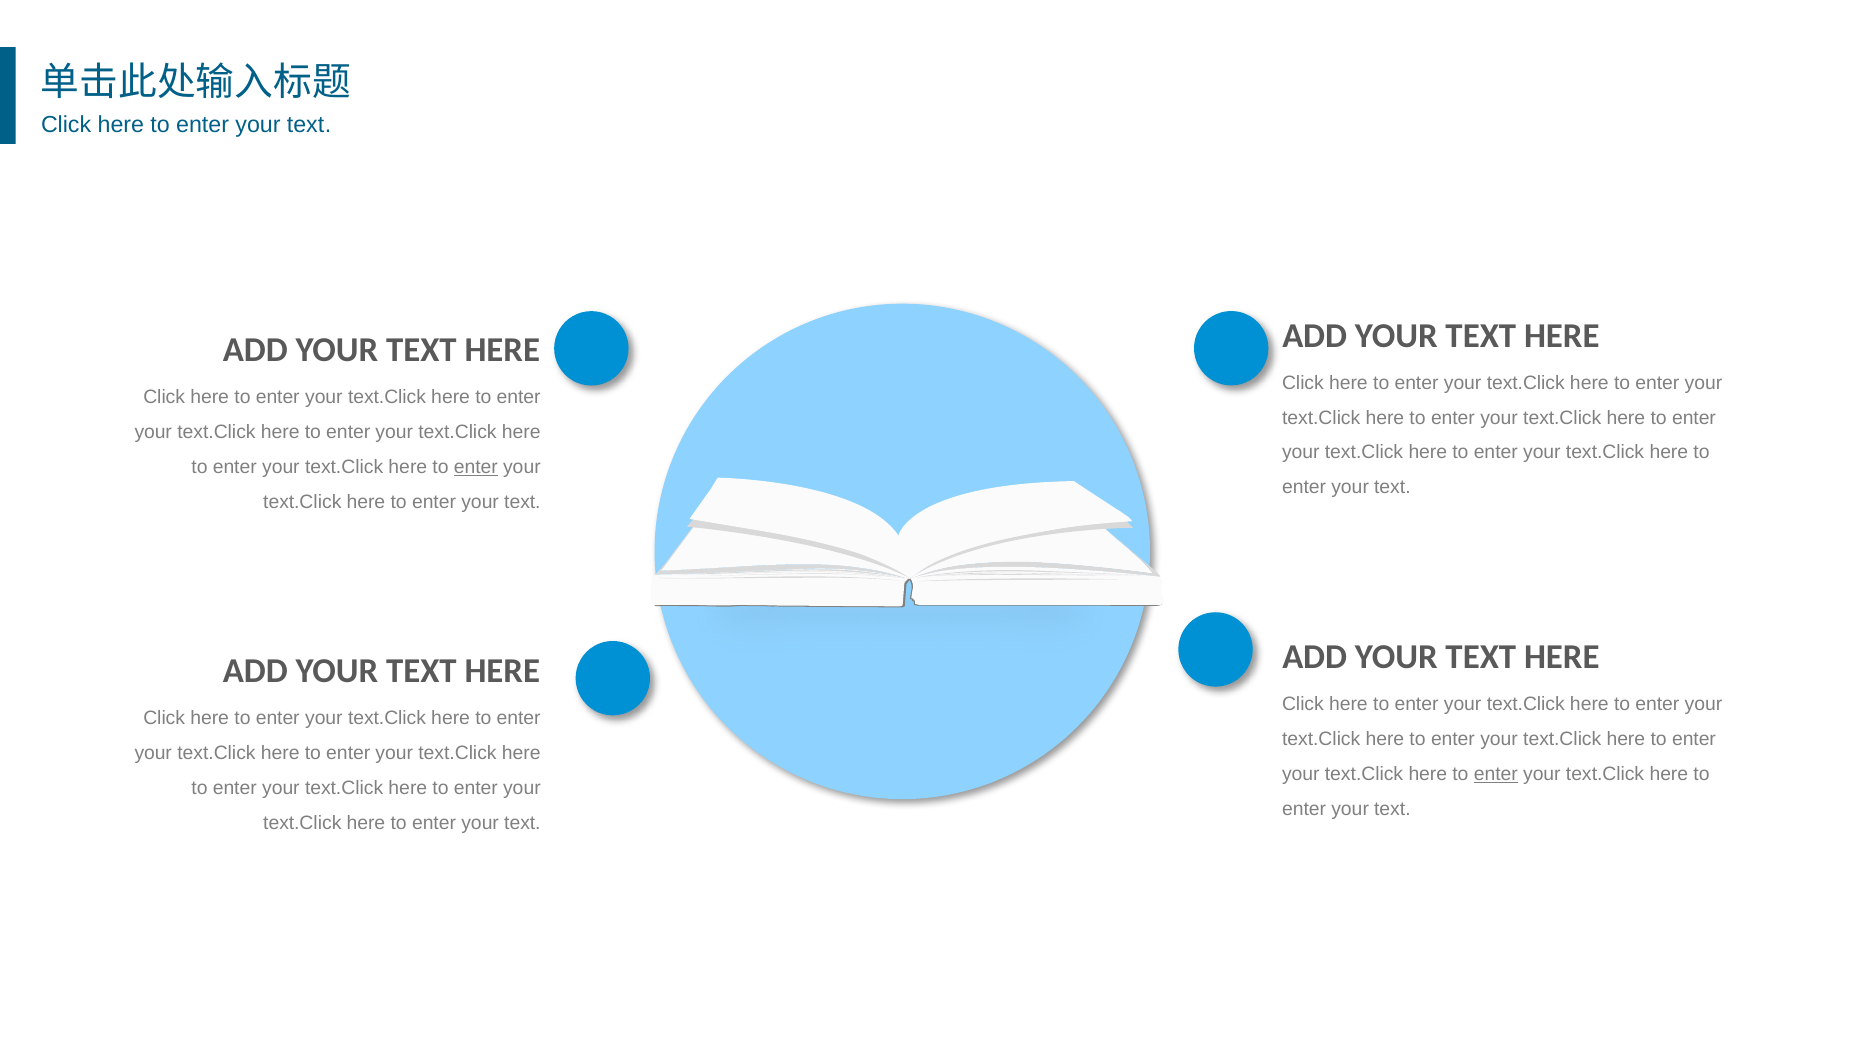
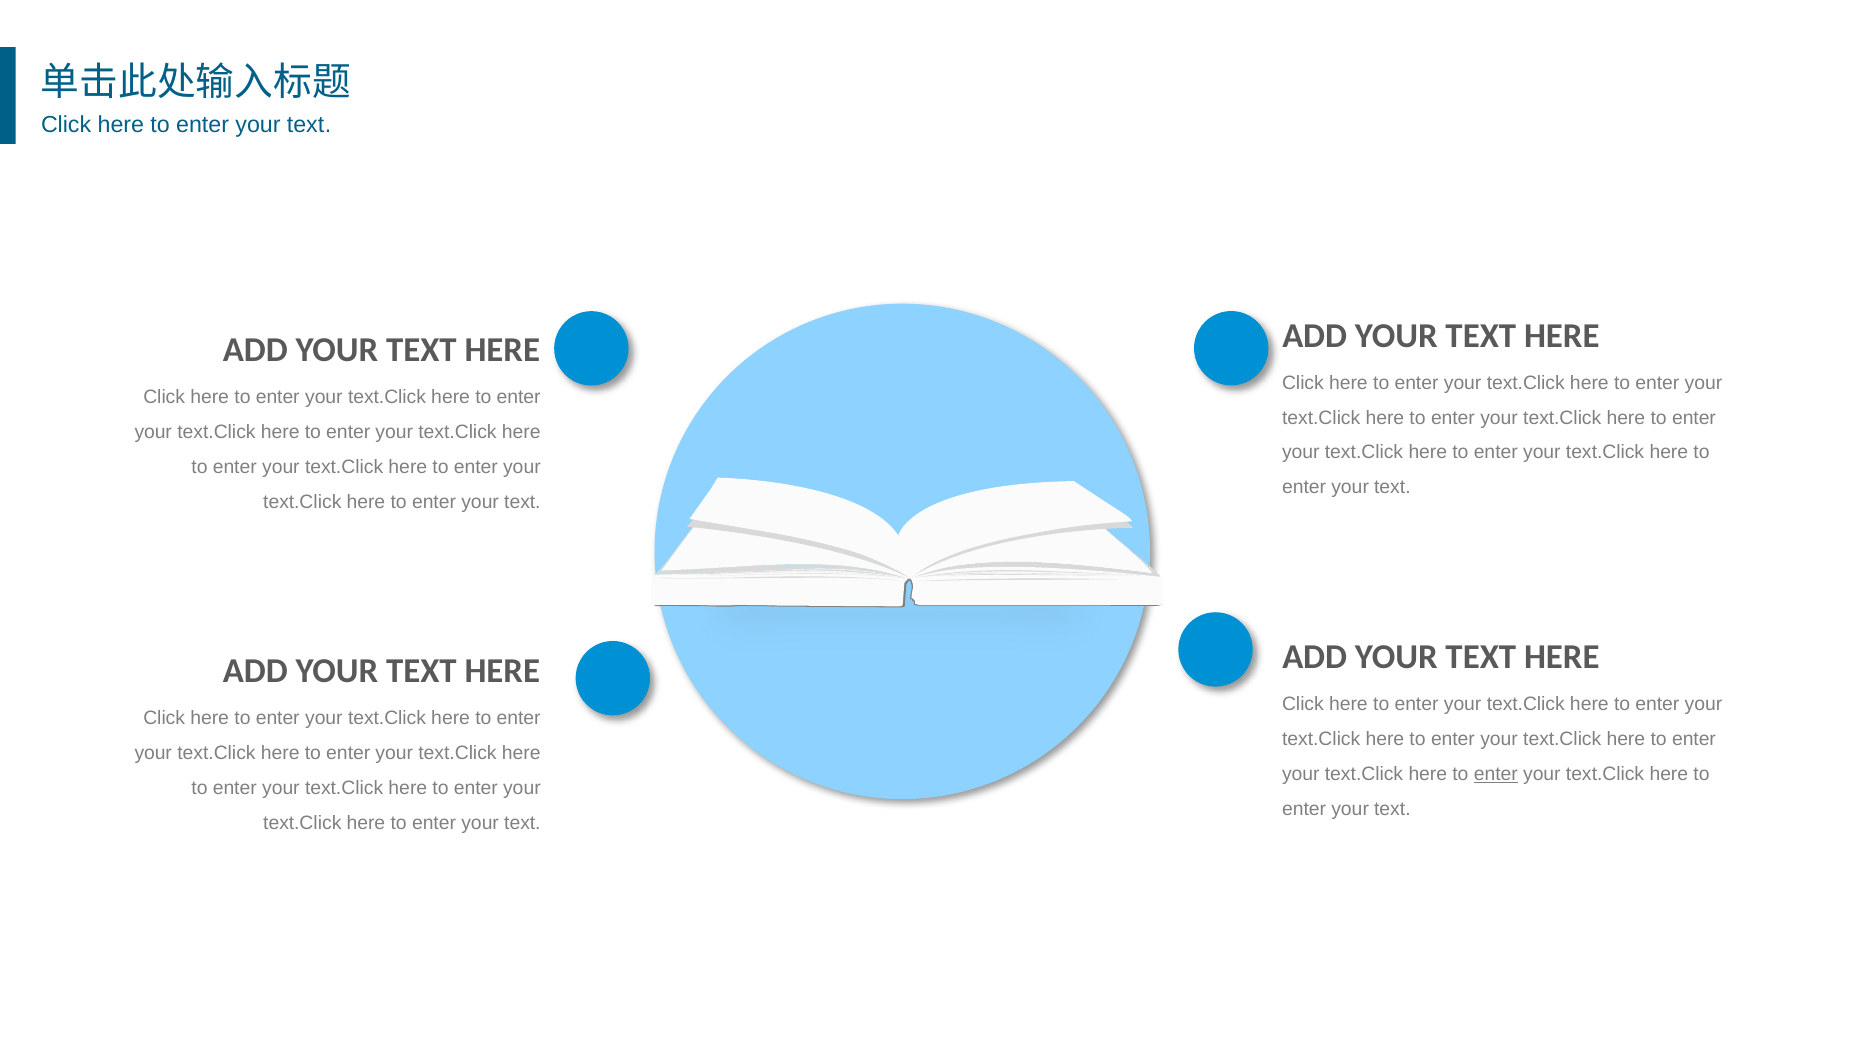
enter at (476, 467) underline: present -> none
